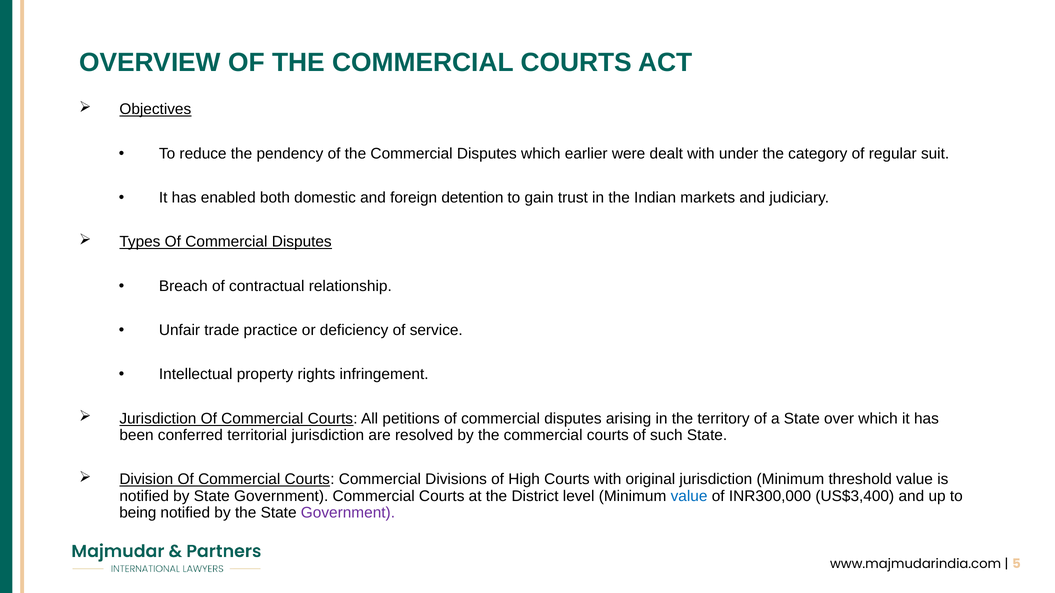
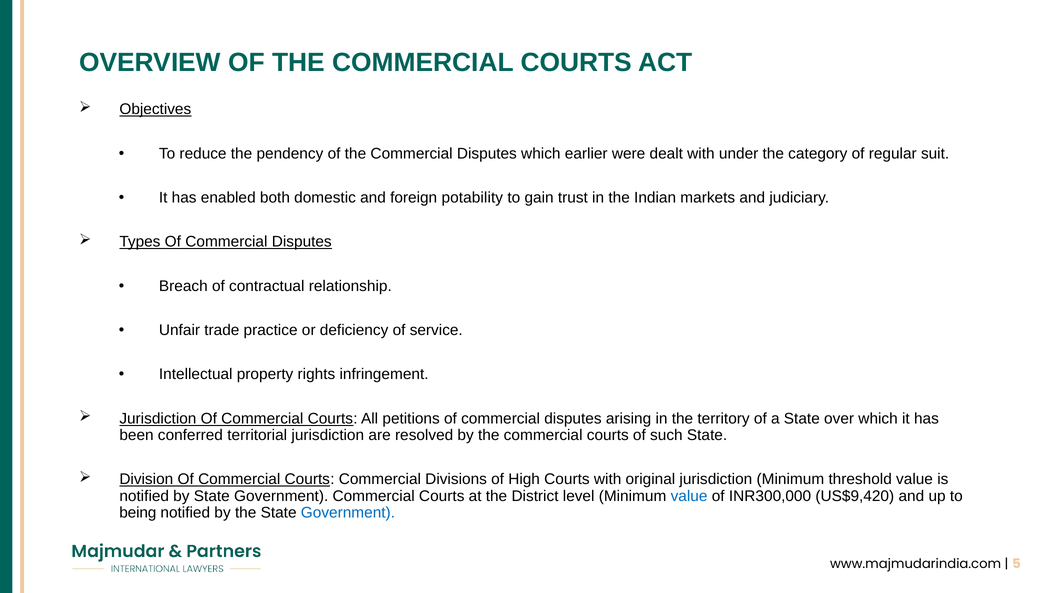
detention: detention -> potability
US$3,400: US$3,400 -> US$9,420
Government at (348, 513) colour: purple -> blue
